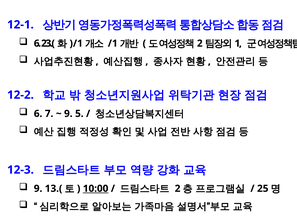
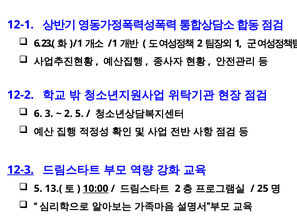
7: 7 -> 3
9 at (68, 114): 9 -> 2
12-3 underline: none -> present
9 at (38, 188): 9 -> 5
